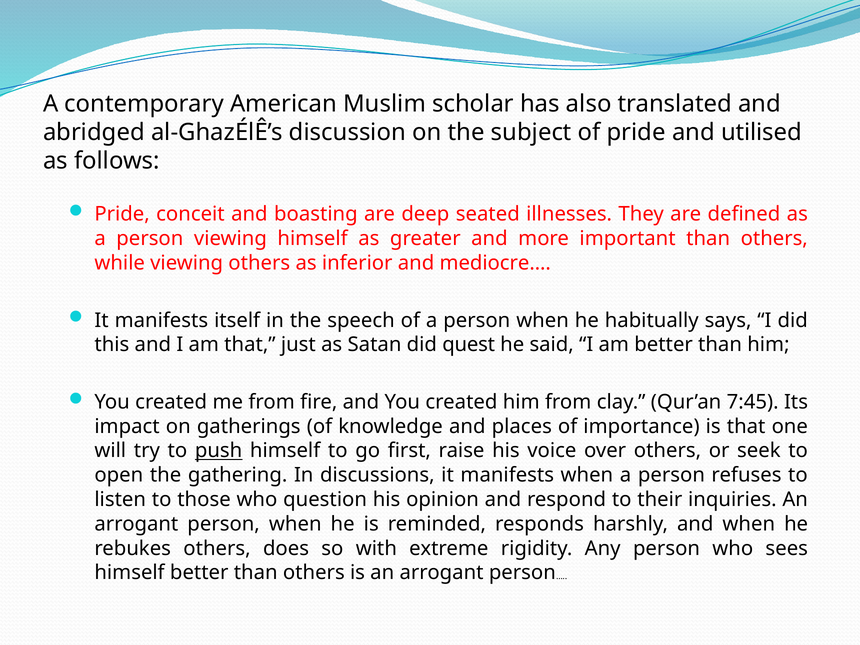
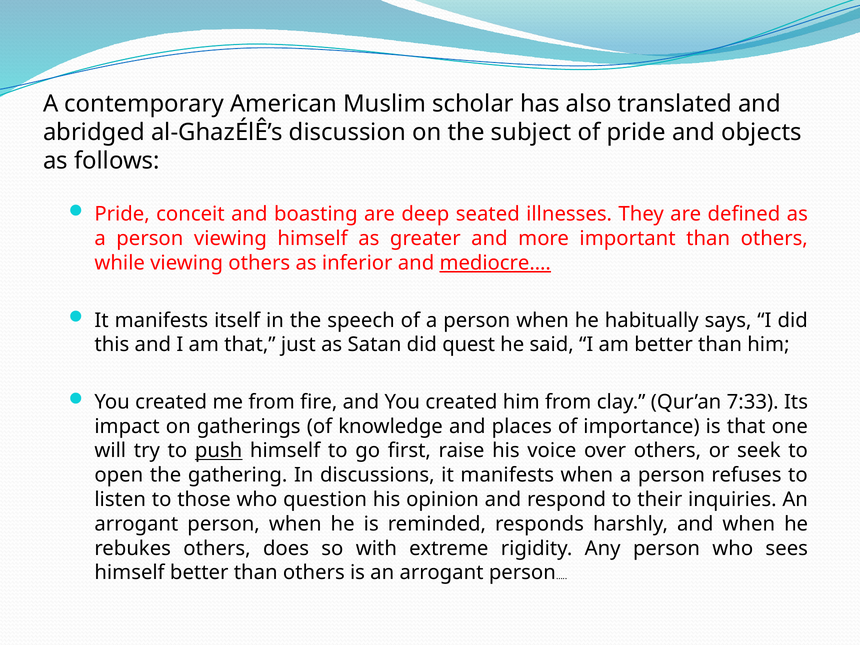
utilised: utilised -> objects
mediocre… underline: none -> present
7:45: 7:45 -> 7:33
